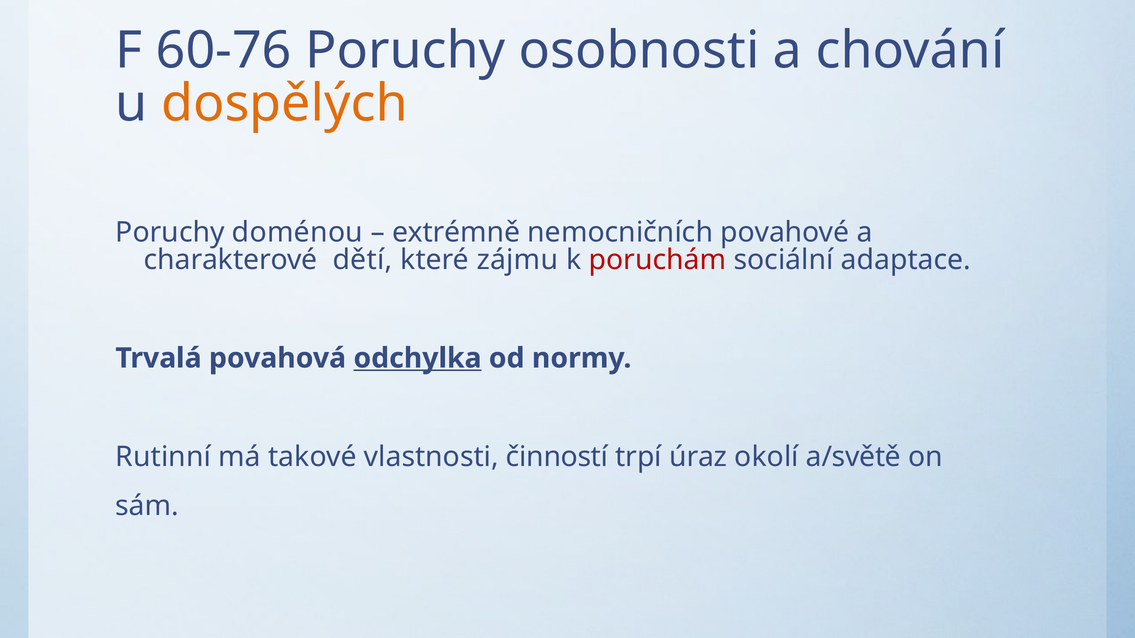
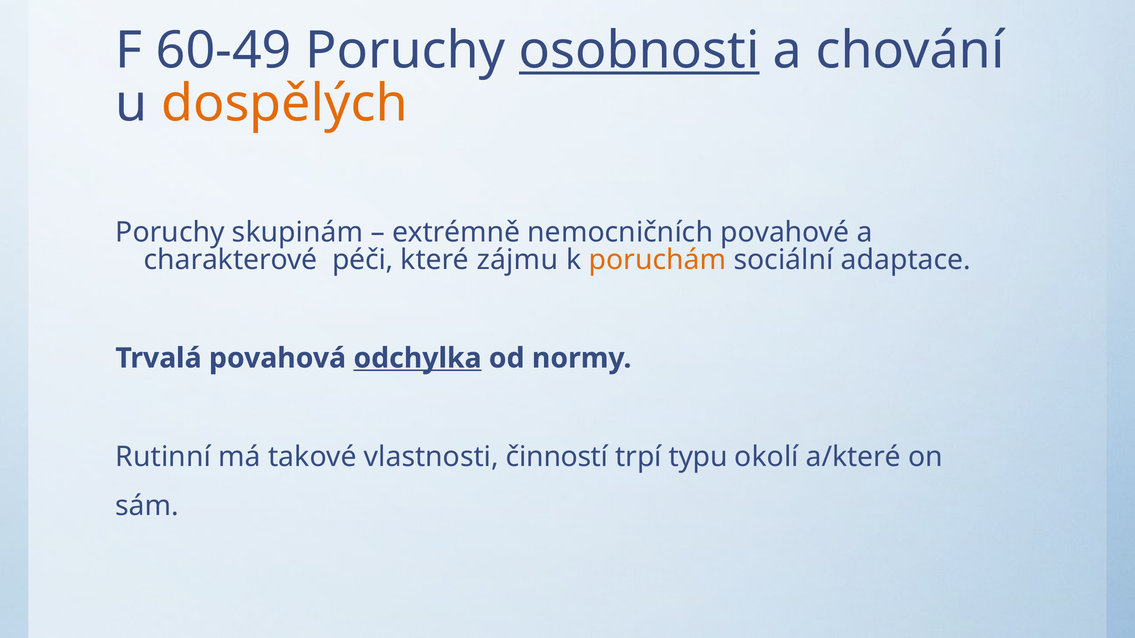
60-76: 60-76 -> 60-49
osobnosti underline: none -> present
doménou: doménou -> skupinám
dětí: dětí -> péči
poruchám colour: red -> orange
úraz: úraz -> typu
a/světě: a/světě -> a/které
